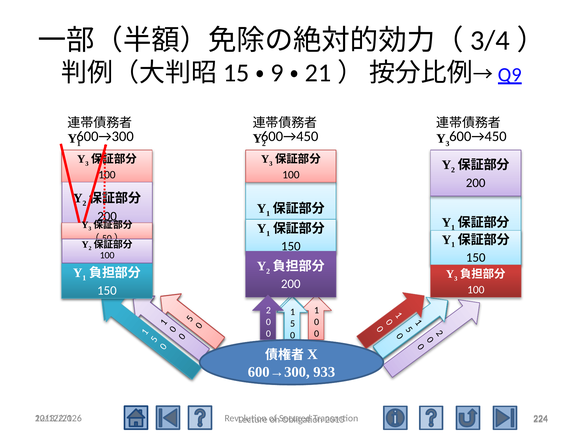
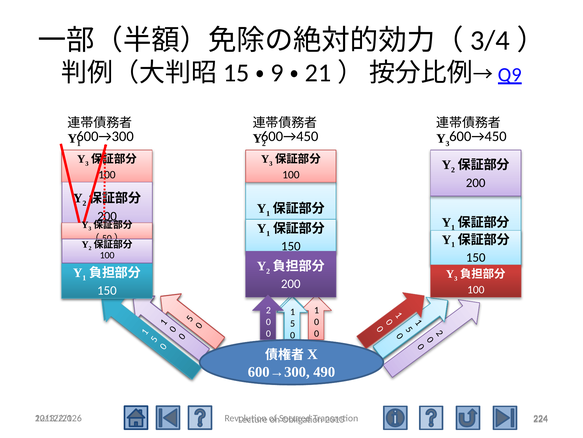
933: 933 -> 490
